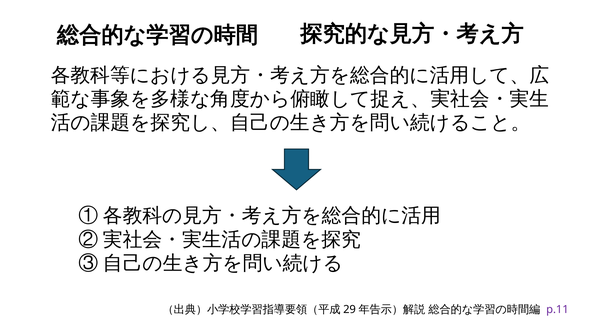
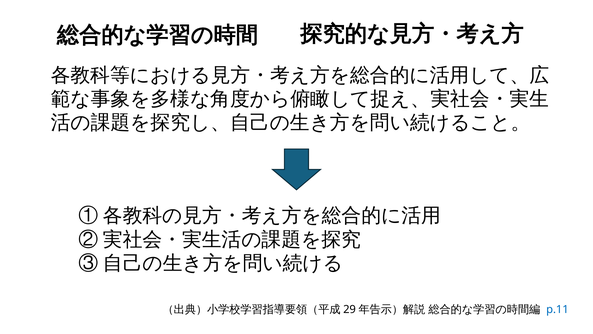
p.11 colour: purple -> blue
